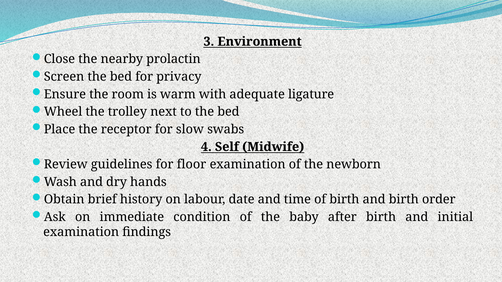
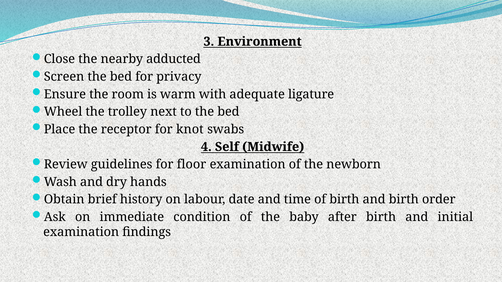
prolactin: prolactin -> adducted
slow: slow -> knot
